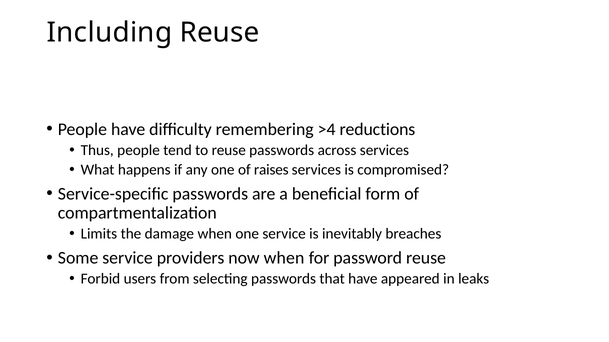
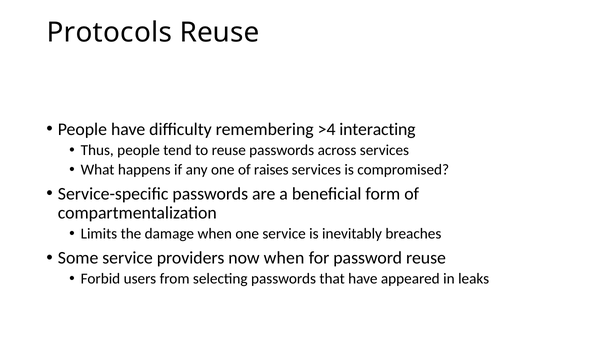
Including: Including -> Protocols
reductions: reductions -> interacting
